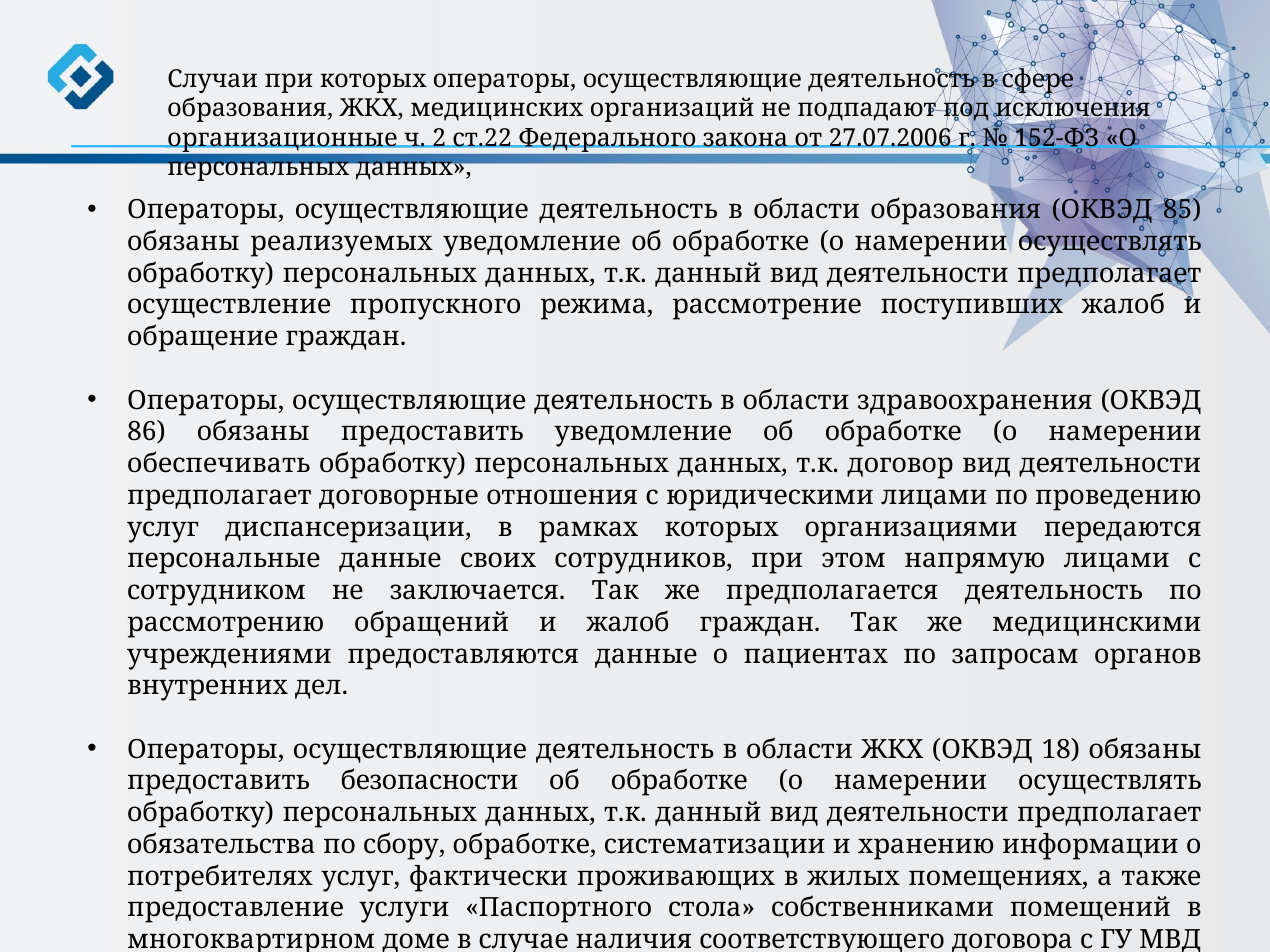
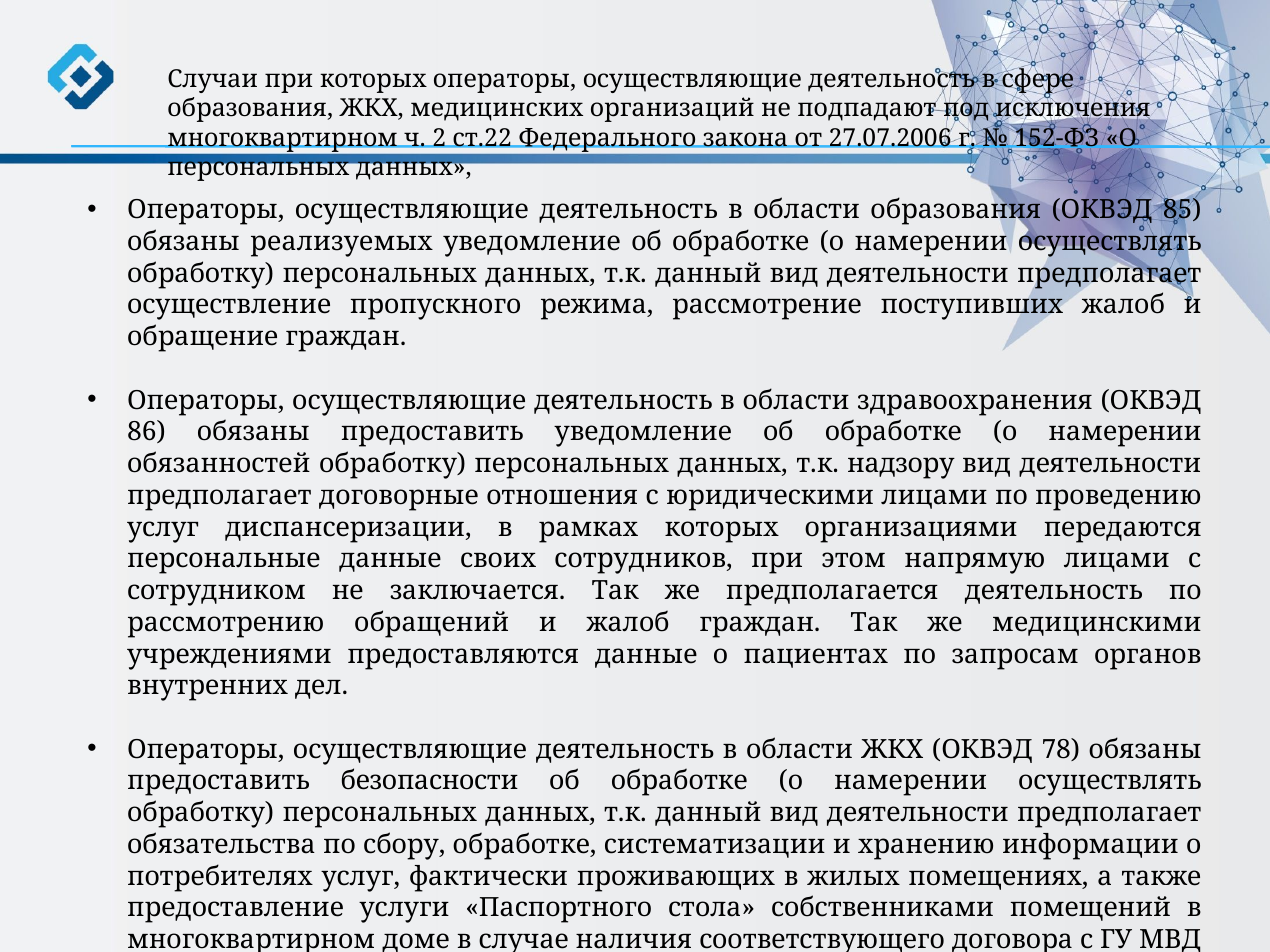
организационные at (282, 138): организационные -> многоквартирном
обеспечивать: обеспечивать -> обязанностей
договор: договор -> надзору
18: 18 -> 78
